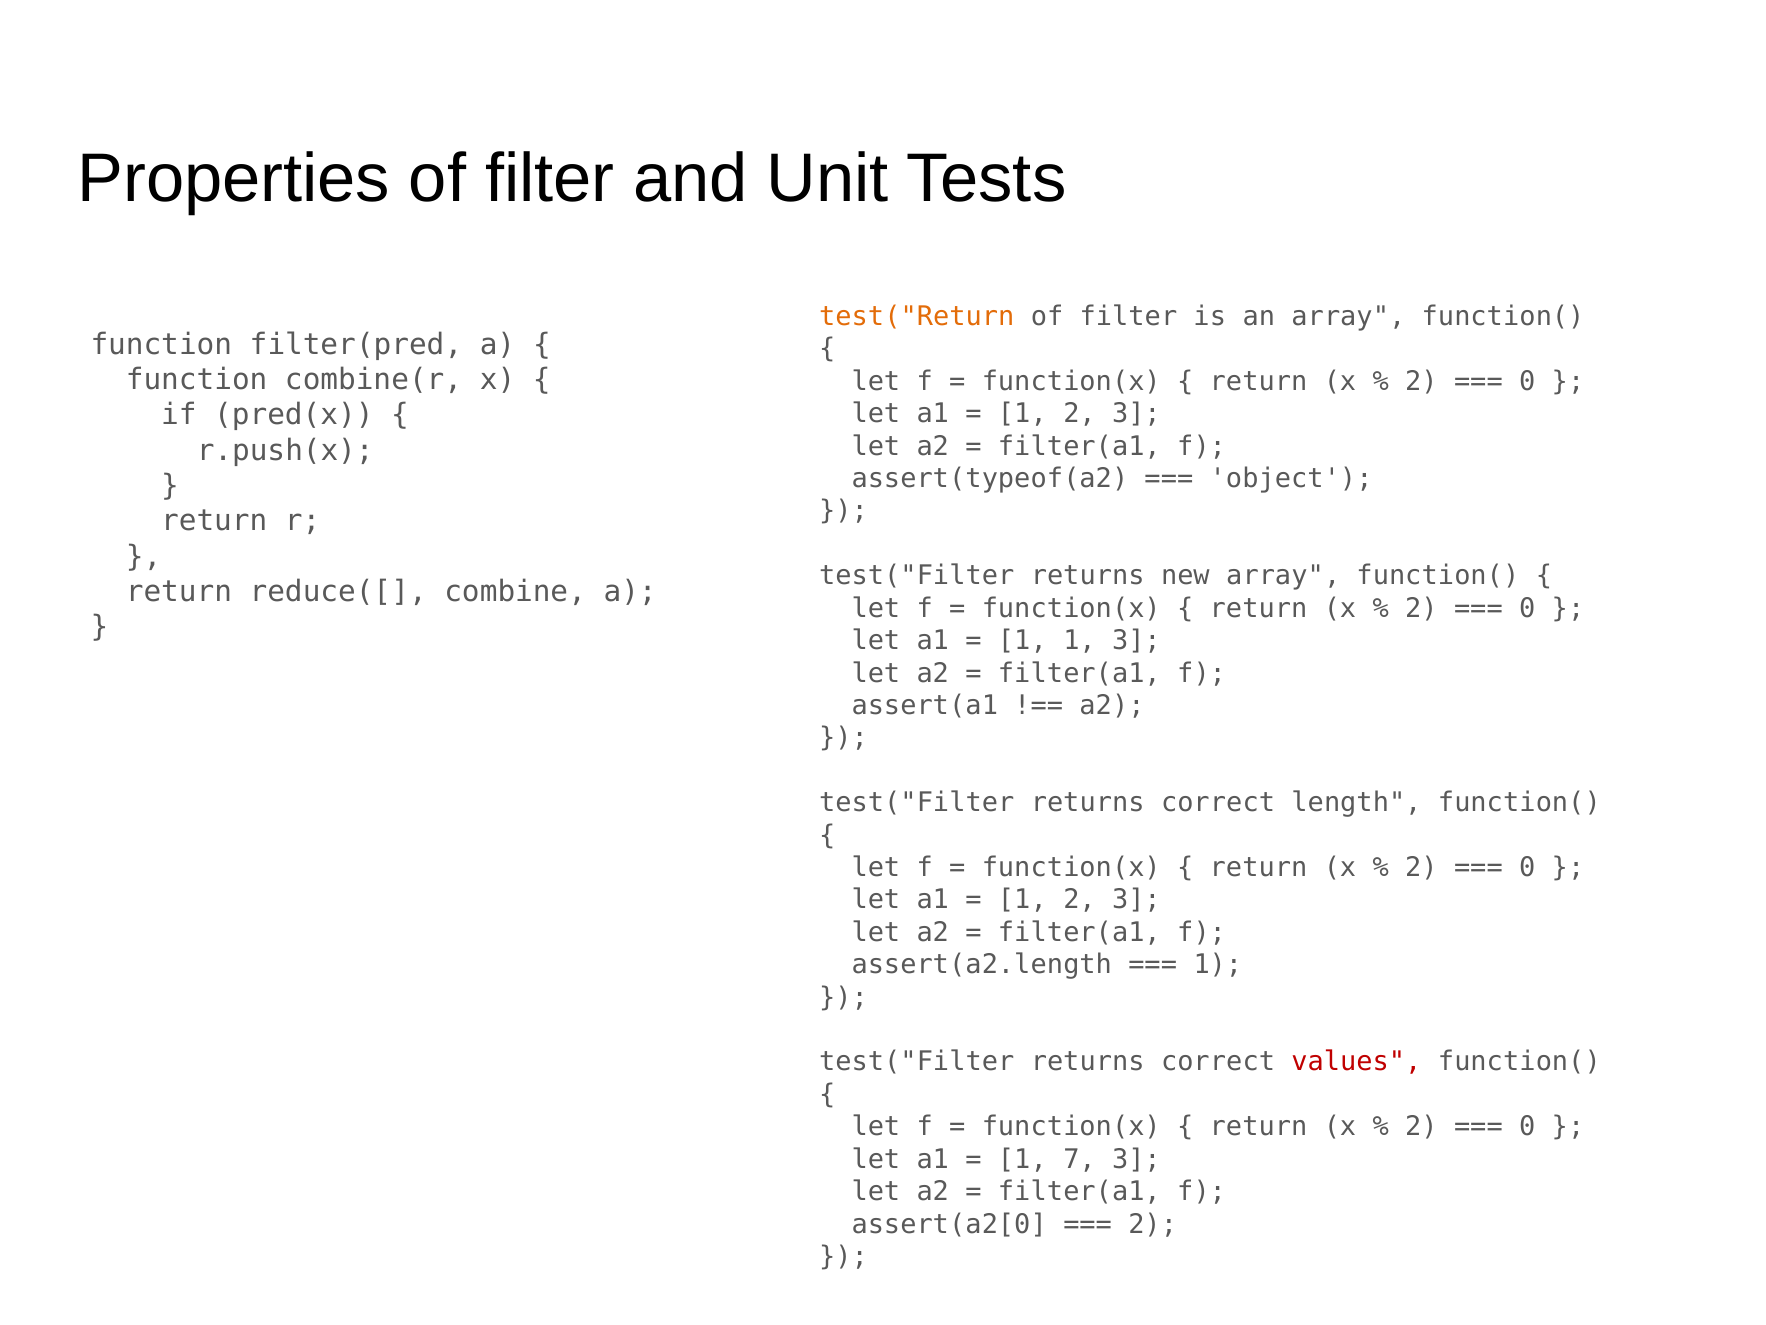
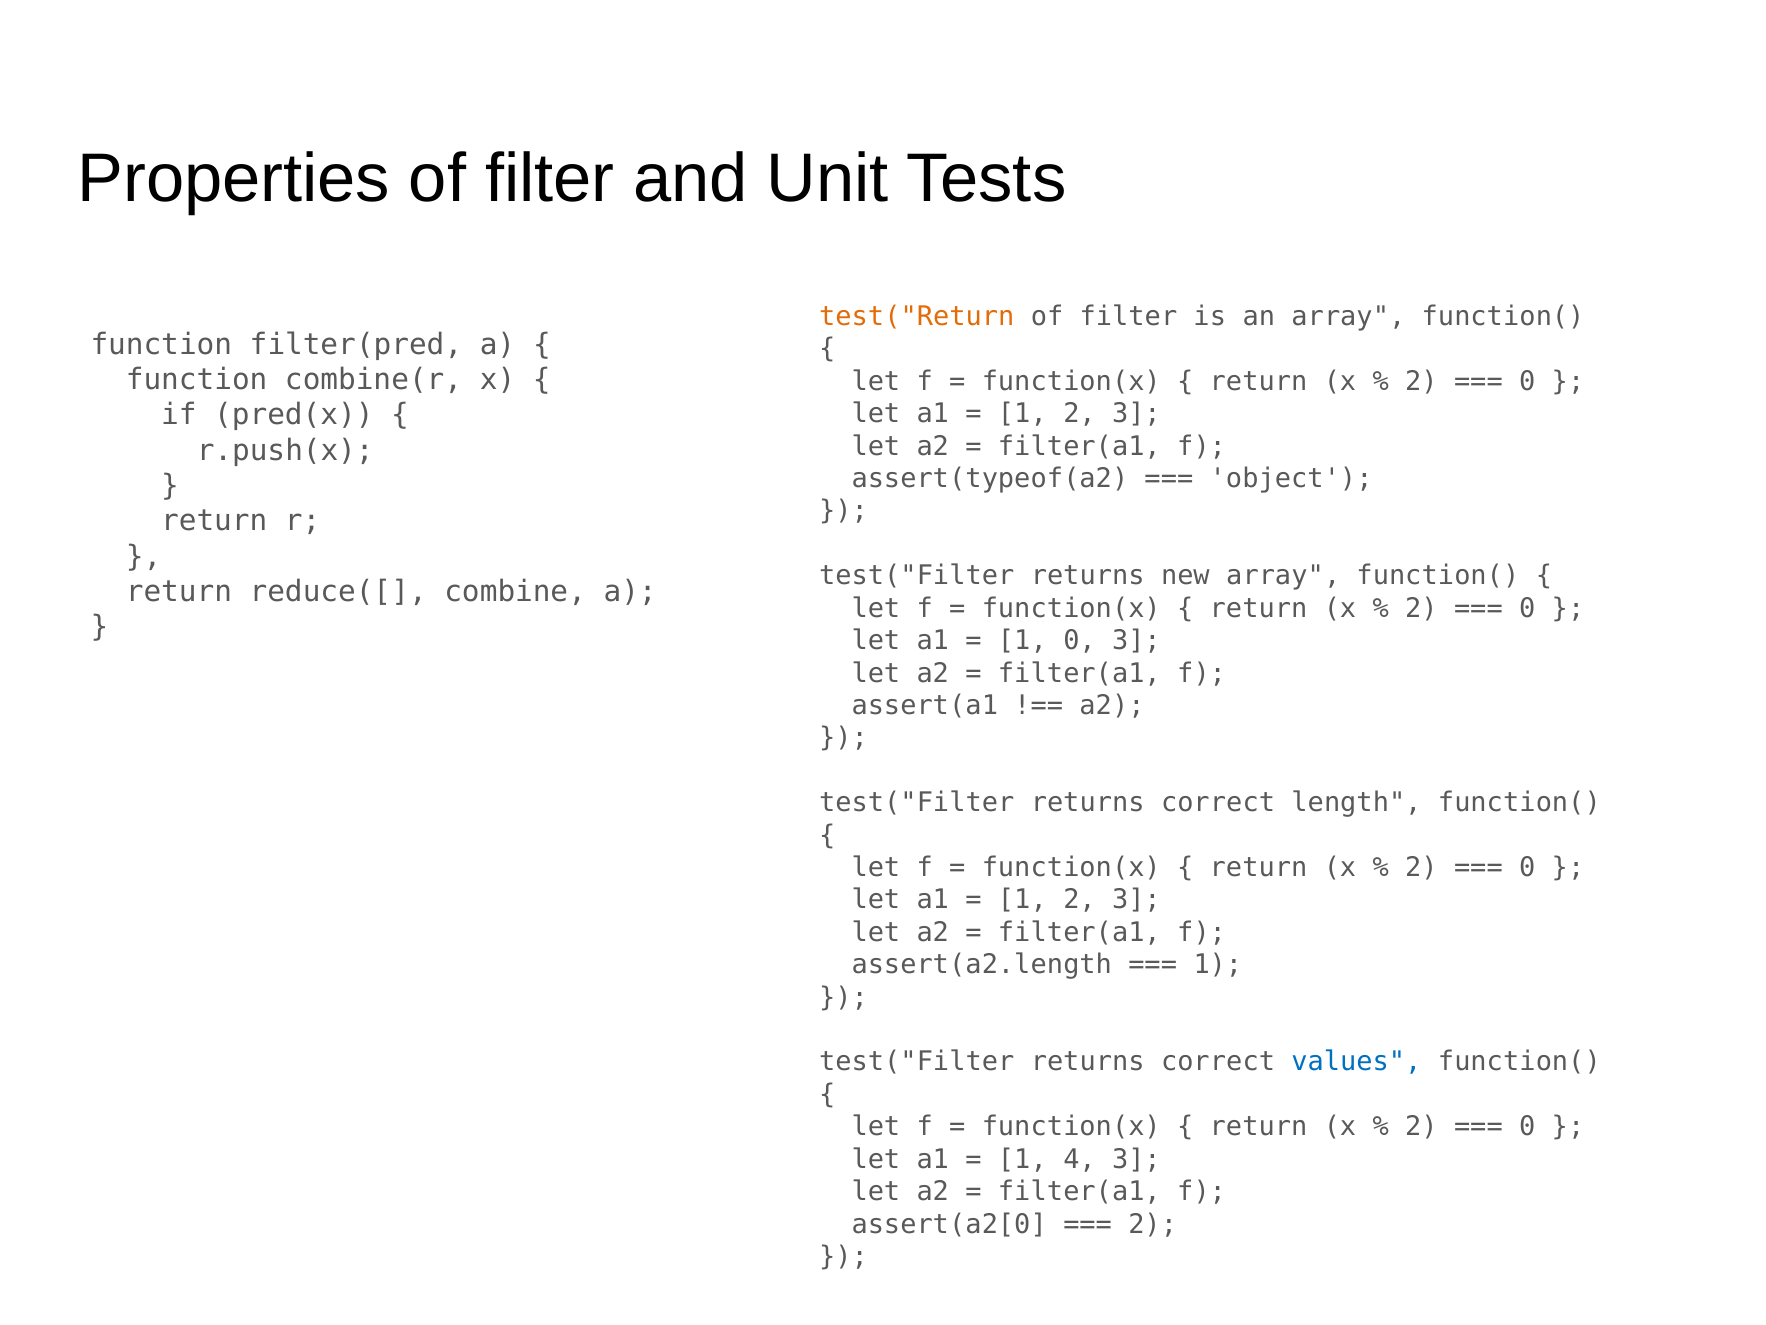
1 1: 1 -> 0
values colour: red -> blue
7: 7 -> 4
